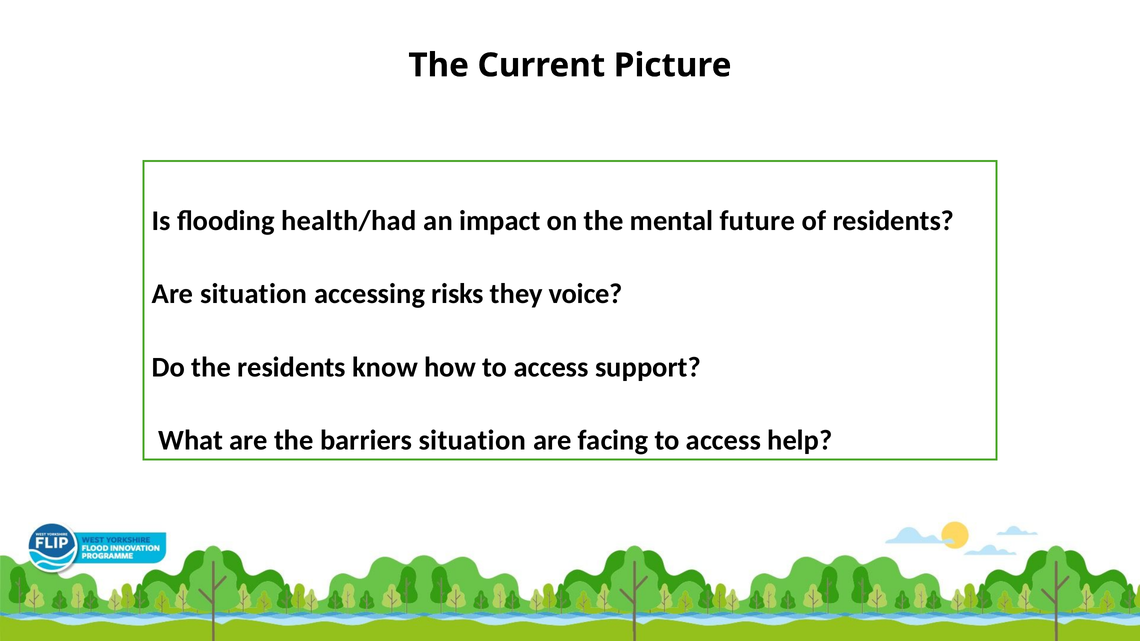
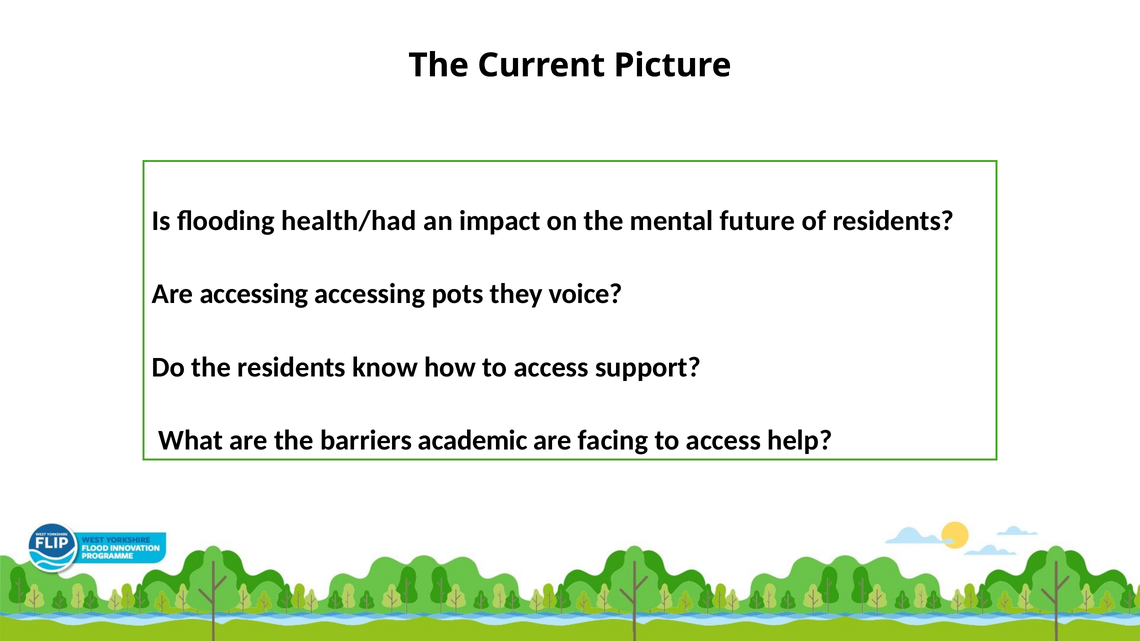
Are situation: situation -> accessing
risks: risks -> pots
barriers situation: situation -> academic
